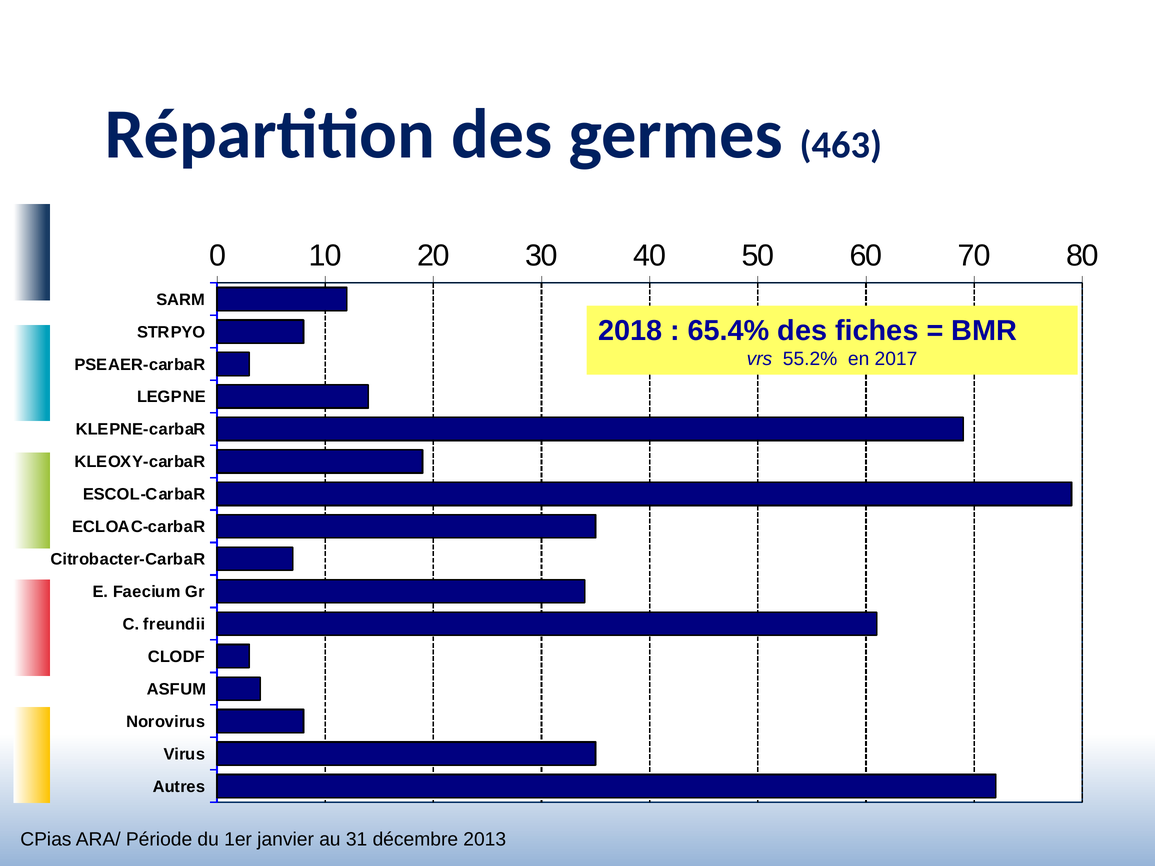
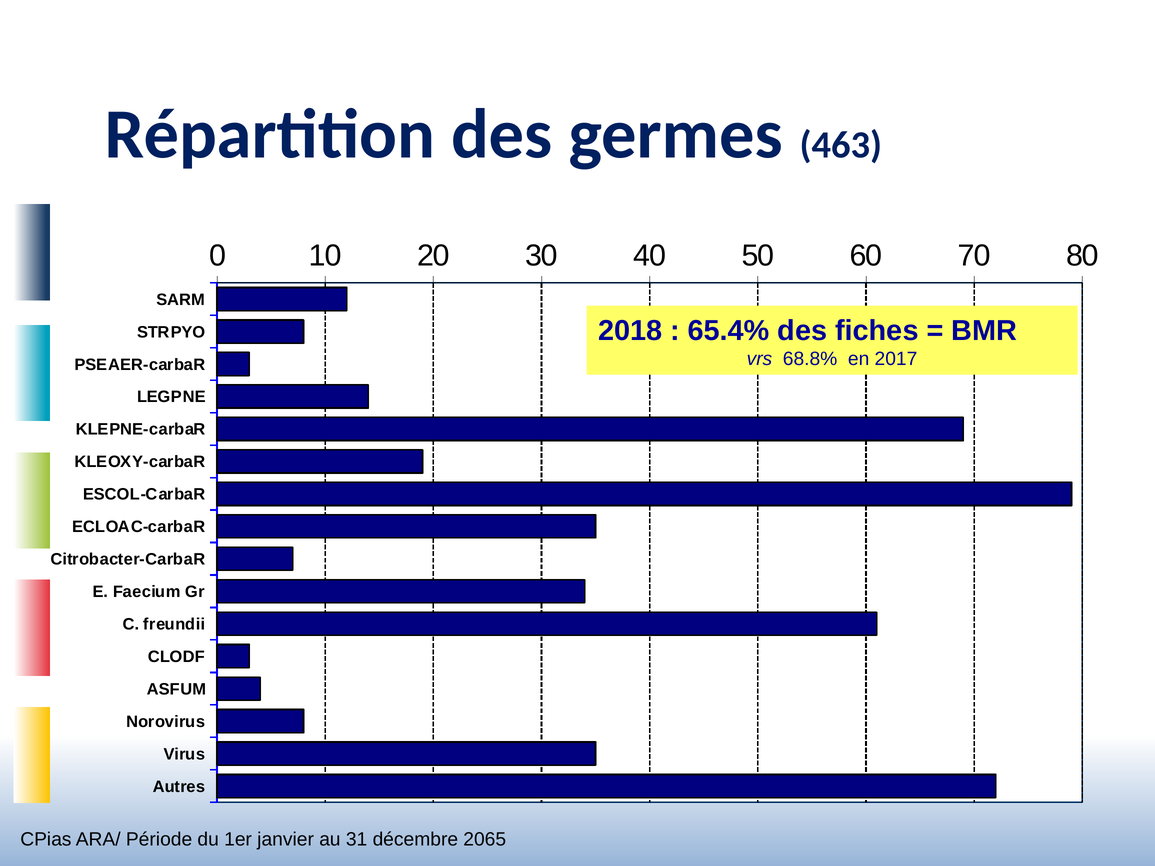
55.2%: 55.2% -> 68.8%
2013: 2013 -> 2065
